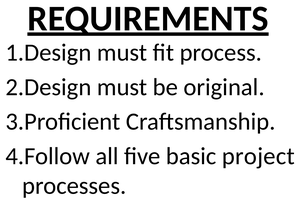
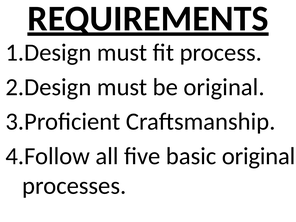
basic project: project -> original
